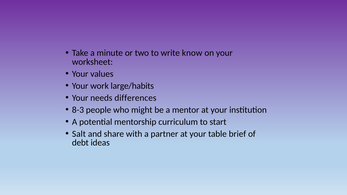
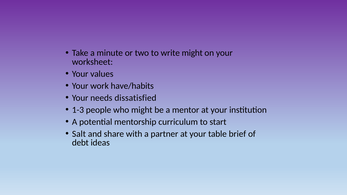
write know: know -> might
large/habits: large/habits -> have/habits
differences: differences -> dissatisfied
8-3: 8-3 -> 1-3
